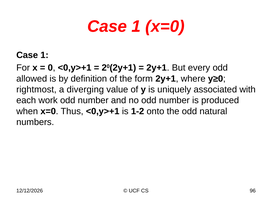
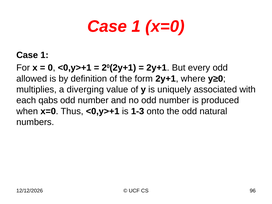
rightmost: rightmost -> multiplies
work: work -> qabs
1-2: 1-2 -> 1-3
